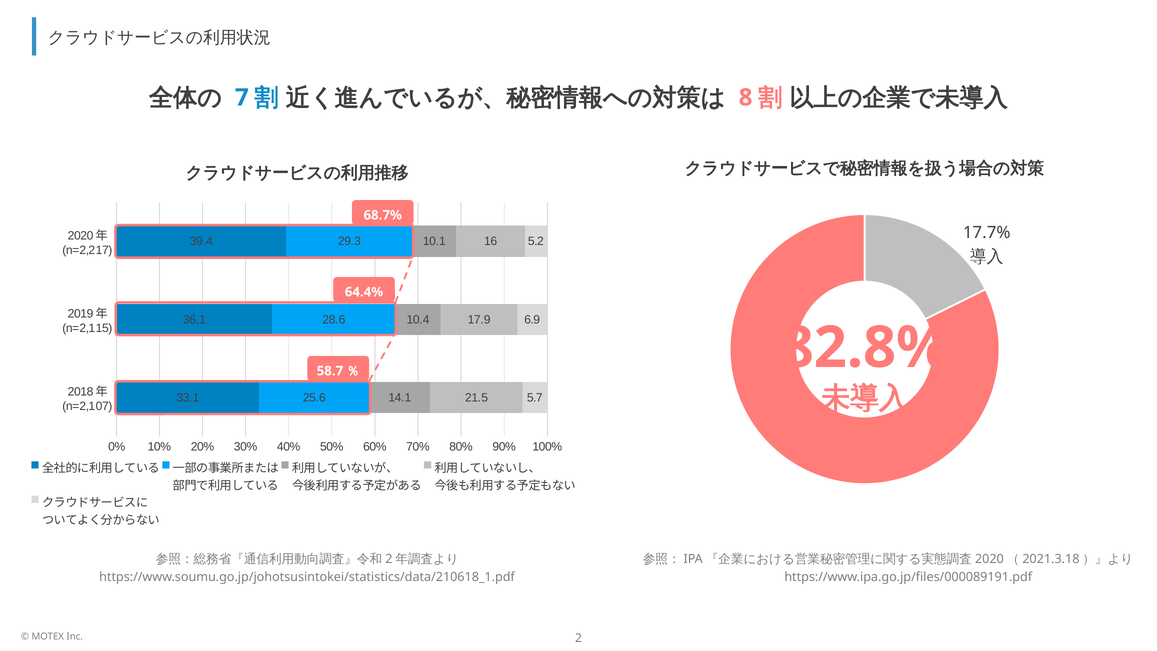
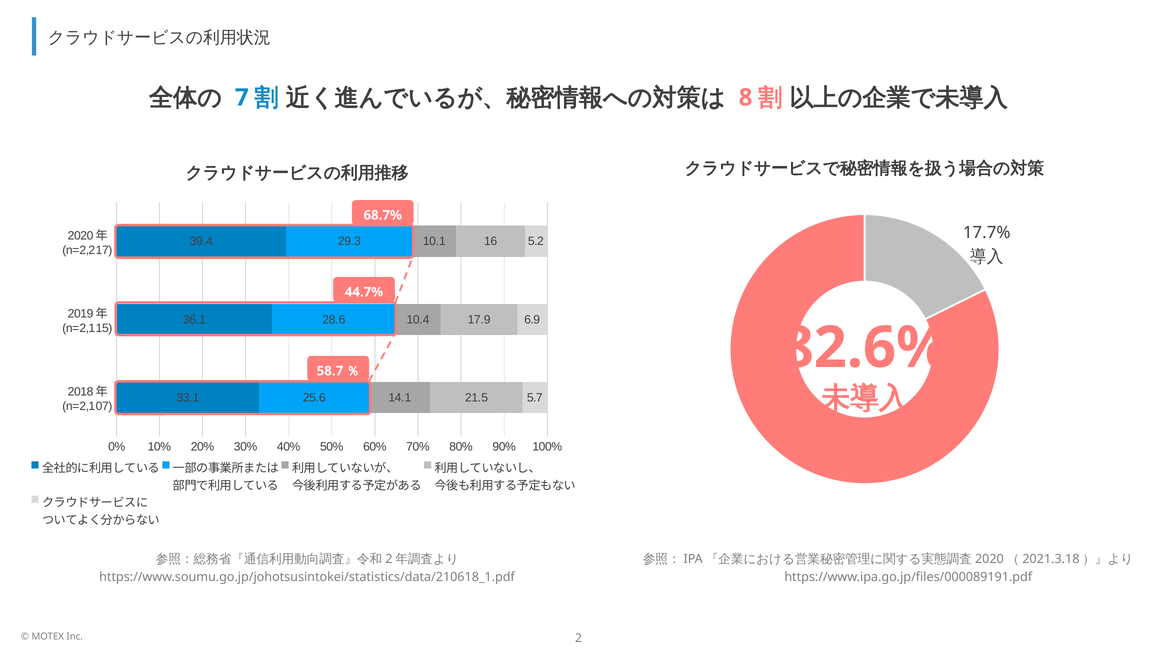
64.4%: 64.4% -> 44.7%
82.8%: 82.8% -> 82.6%
